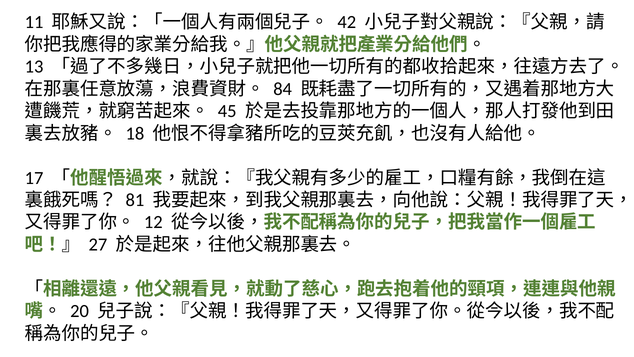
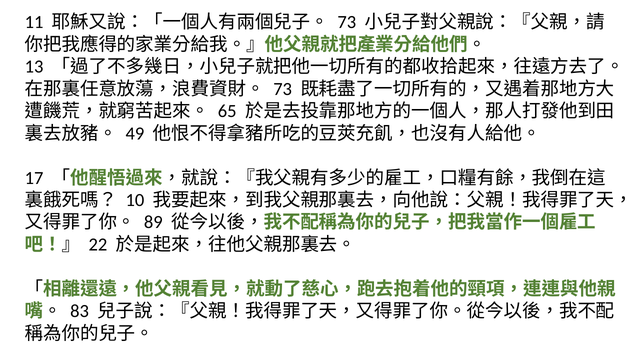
42 at (347, 22): 42 -> 73
84 at (283, 89): 84 -> 73
45: 45 -> 65
18: 18 -> 49
81: 81 -> 10
12: 12 -> 89
27: 27 -> 22
20: 20 -> 83
